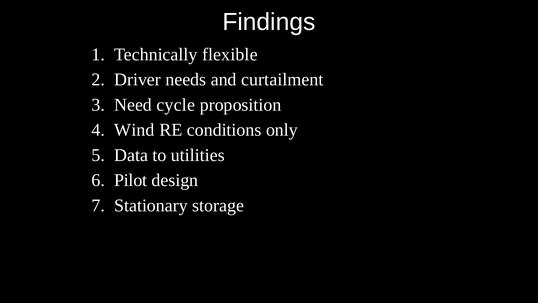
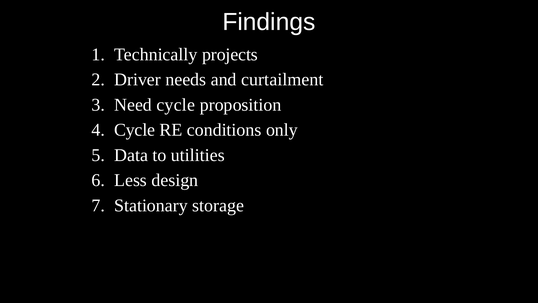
flexible: flexible -> projects
Wind at (134, 130): Wind -> Cycle
Pilot: Pilot -> Less
